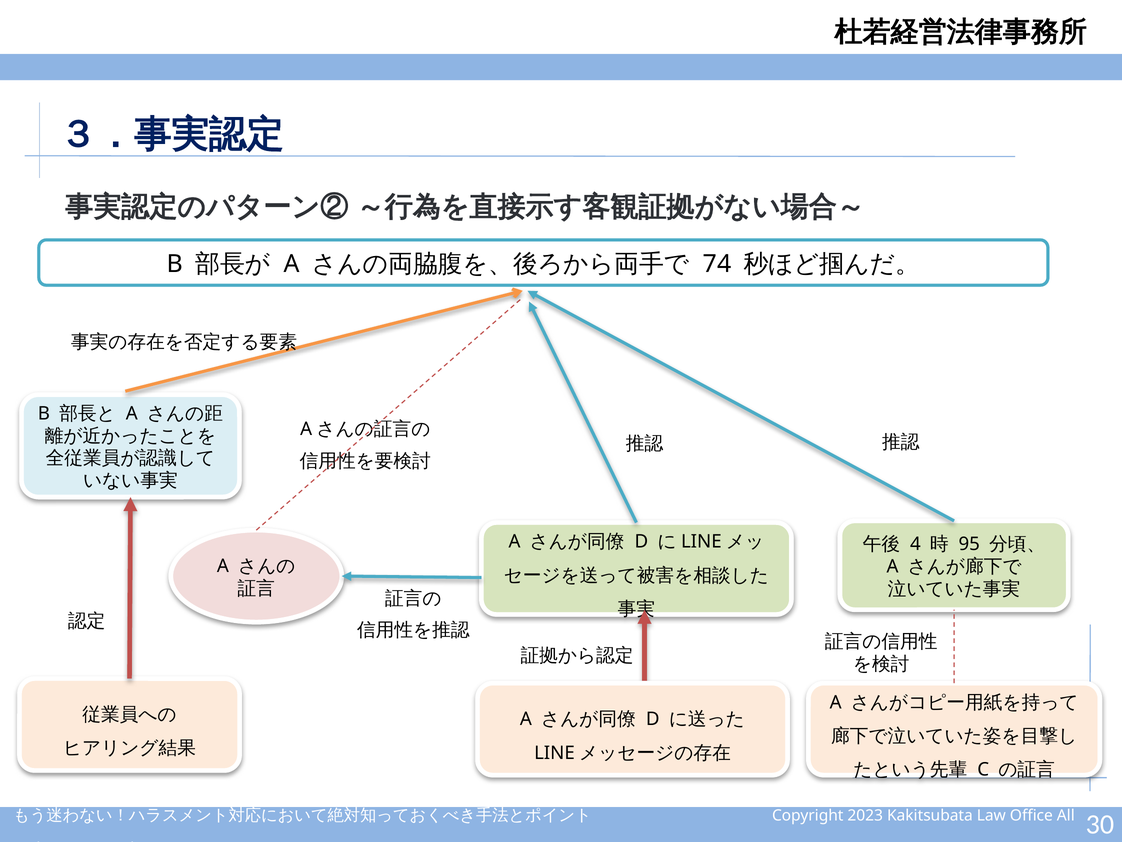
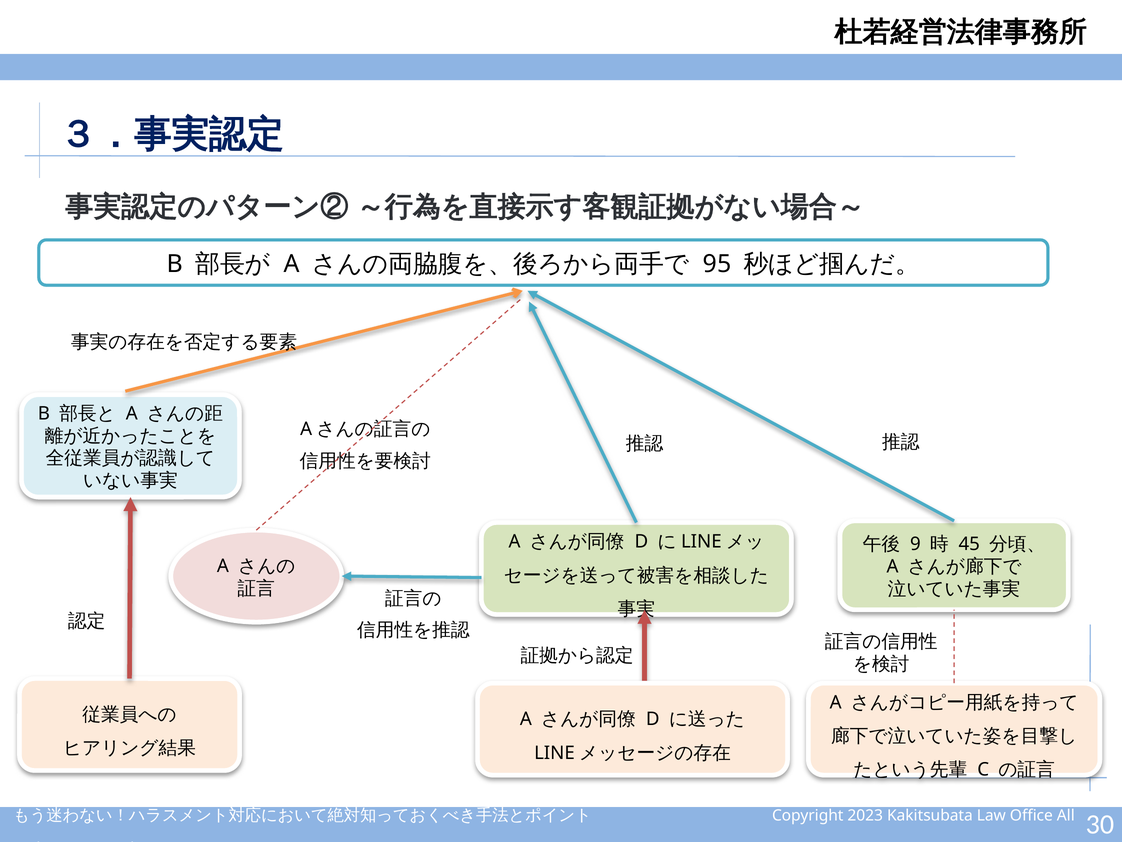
74: 74 -> 95
4: 4 -> 9
95: 95 -> 45
